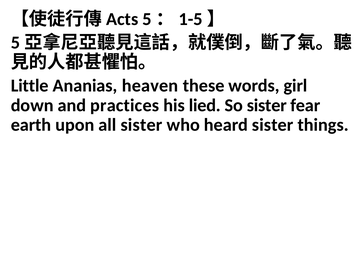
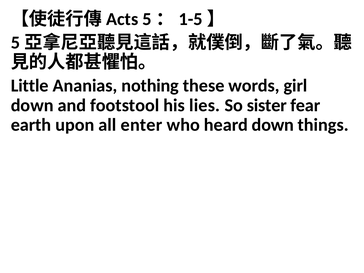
heaven: heaven -> nothing
practices: practices -> footstool
lied: lied -> lies
all sister: sister -> enter
heard sister: sister -> down
